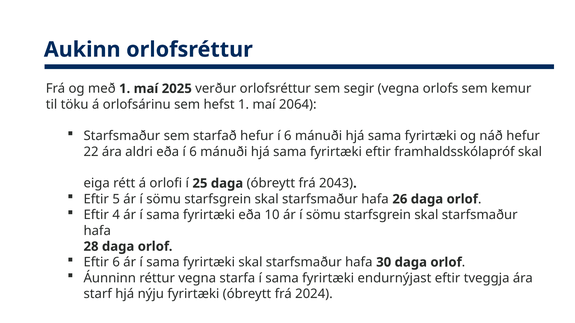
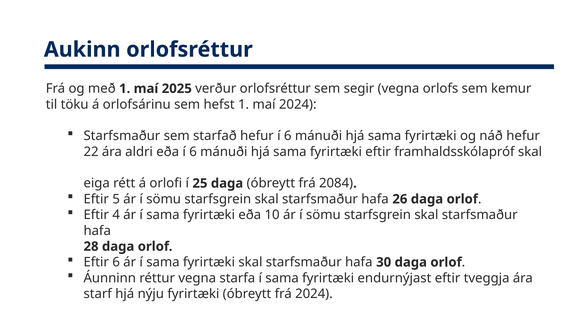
maí 2064: 2064 -> 2024
2043: 2043 -> 2084
